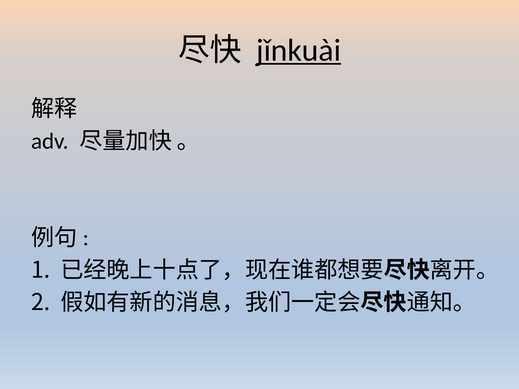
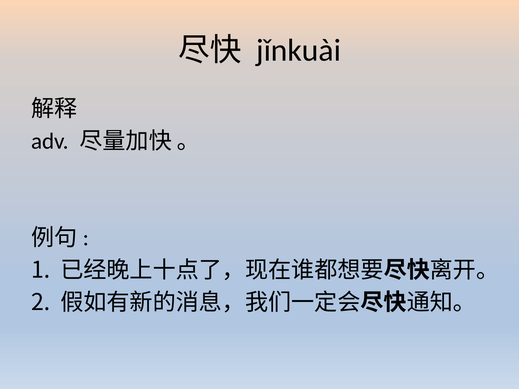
jǐnkuài underline: present -> none
